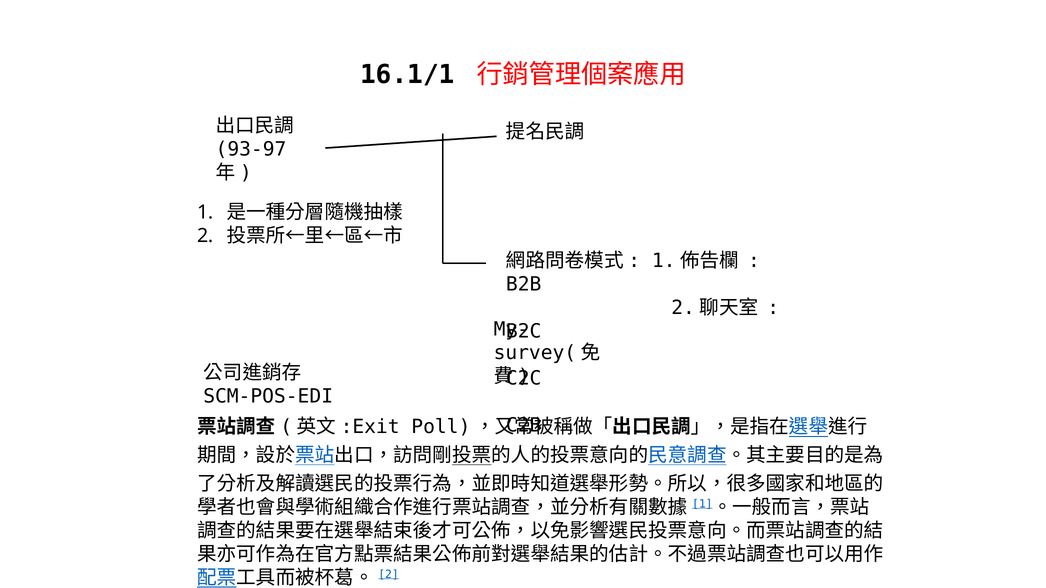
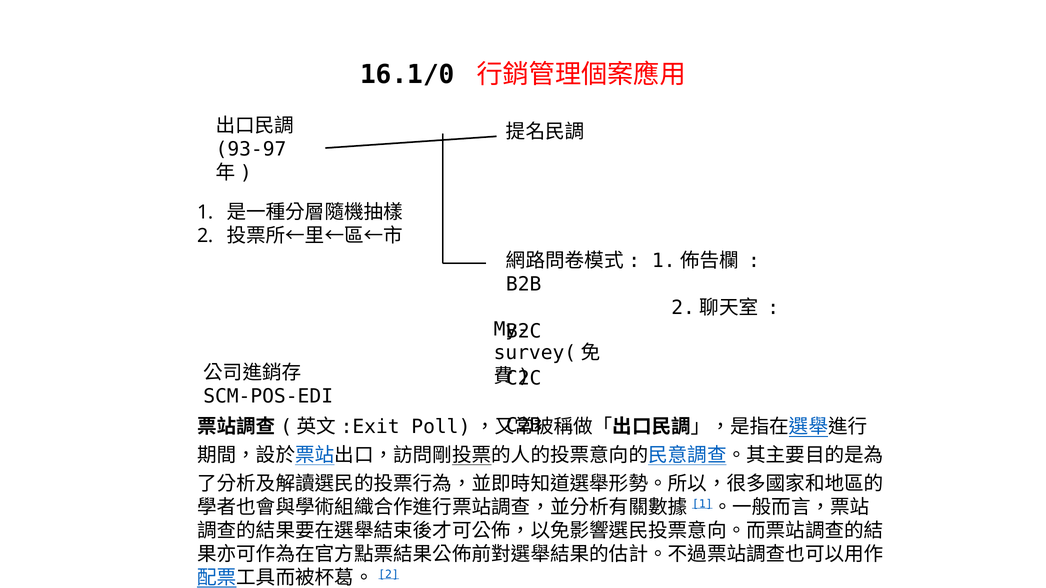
16.1/1: 16.1/1 -> 16.1/0
